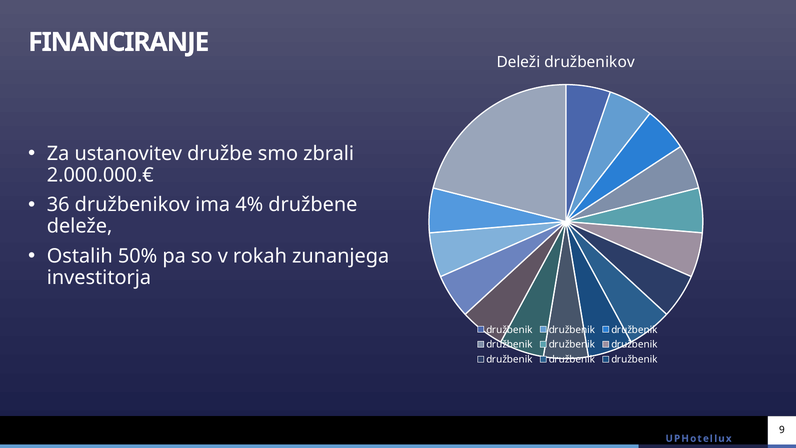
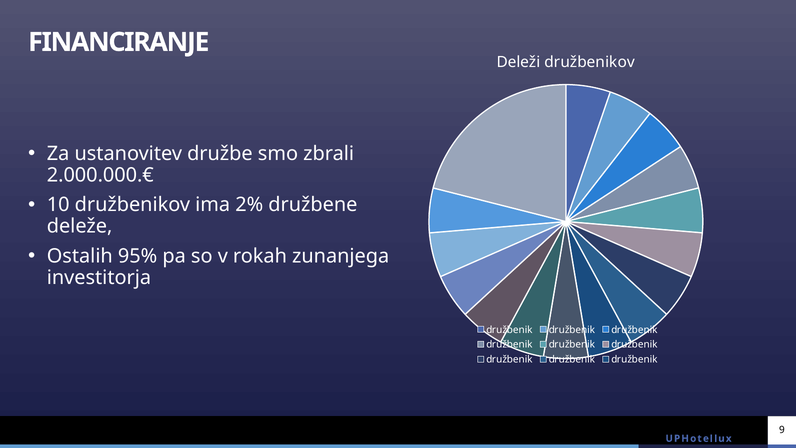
36: 36 -> 10
4%: 4% -> 2%
50%: 50% -> 95%
